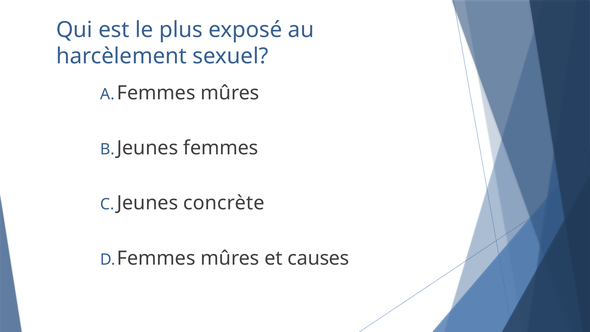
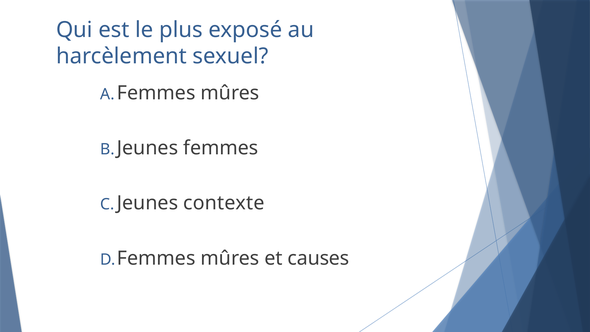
concrète: concrète -> contexte
